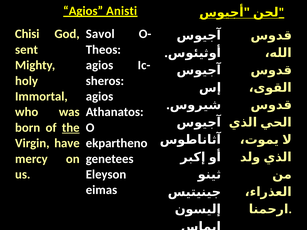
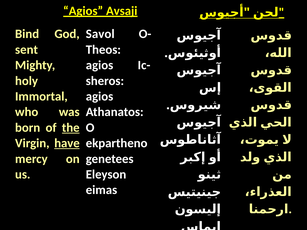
Anisti: Anisti -> Avsaji
Chisi: Chisi -> Bind
have underline: none -> present
